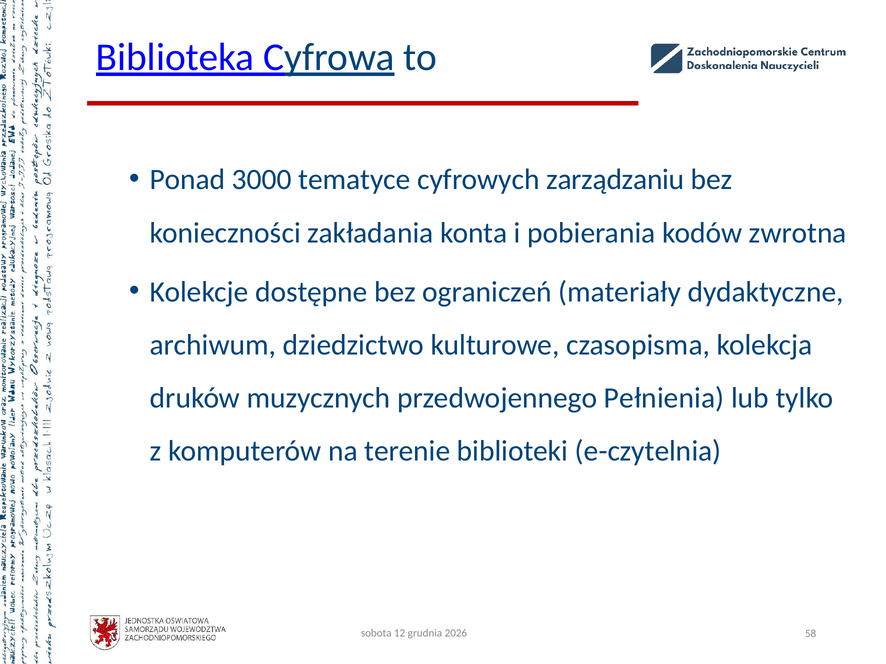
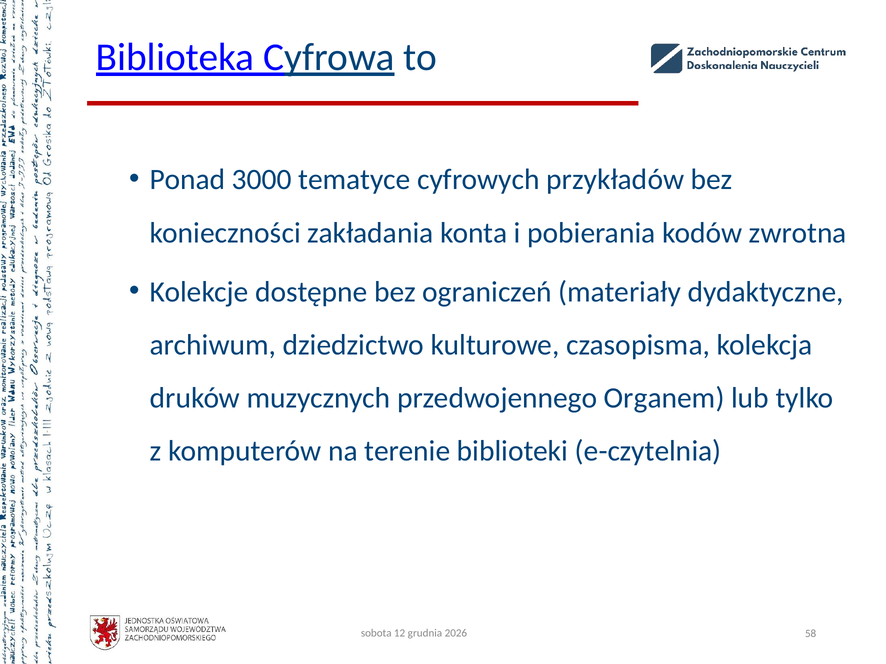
zarządzaniu: zarządzaniu -> przykładów
Pełnienia: Pełnienia -> Organem
